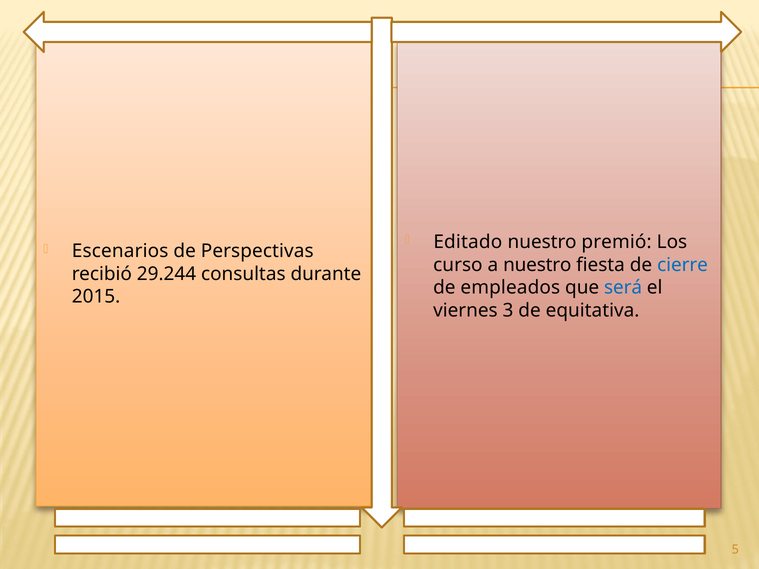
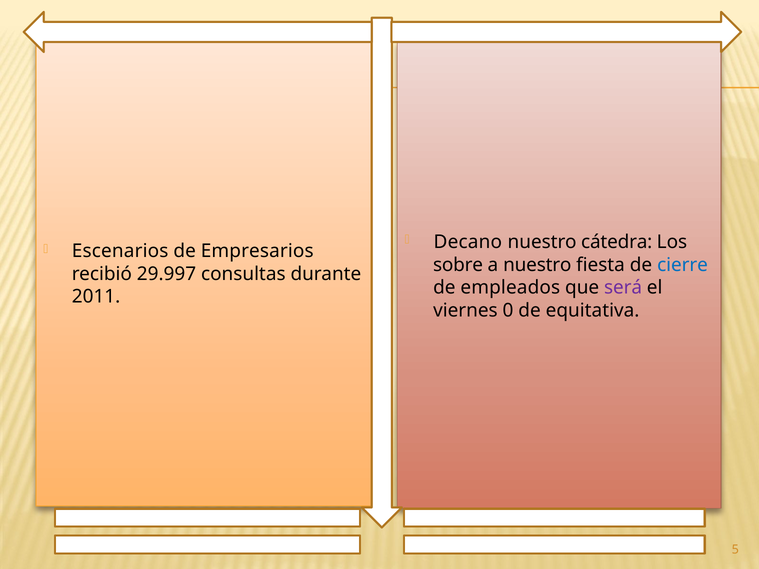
Editado: Editado -> Decano
premió: premió -> cátedra
Perspectivas: Perspectivas -> Empresarios
curso: curso -> sobre
29.244: 29.244 -> 29.997
será colour: blue -> purple
2015: 2015 -> 2011
3: 3 -> 0
